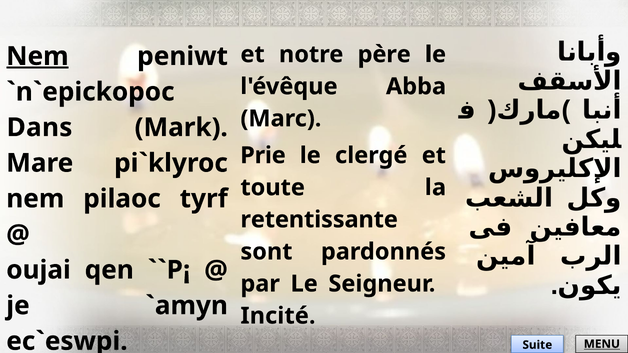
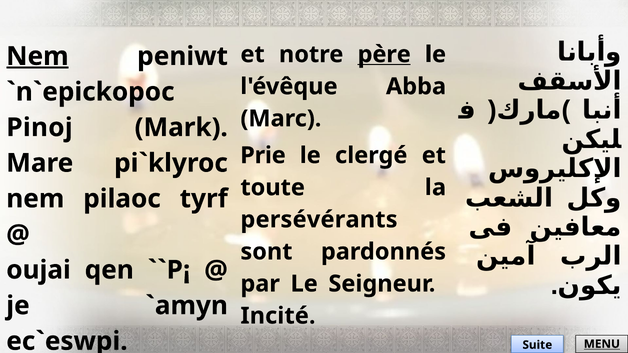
père underline: none -> present
Dans: Dans -> Pinoj
retentissante: retentissante -> persévérants
